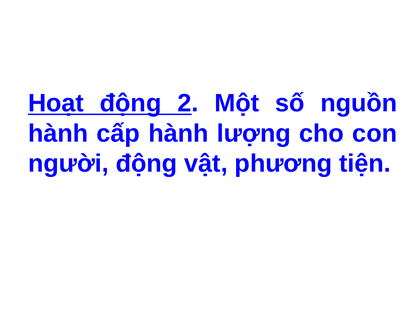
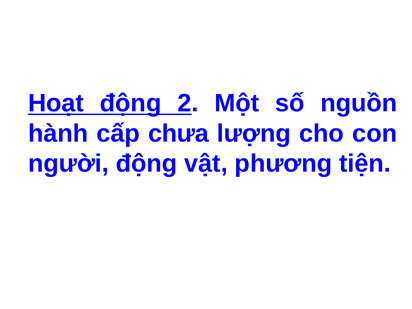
cấp hành: hành -> chưa
